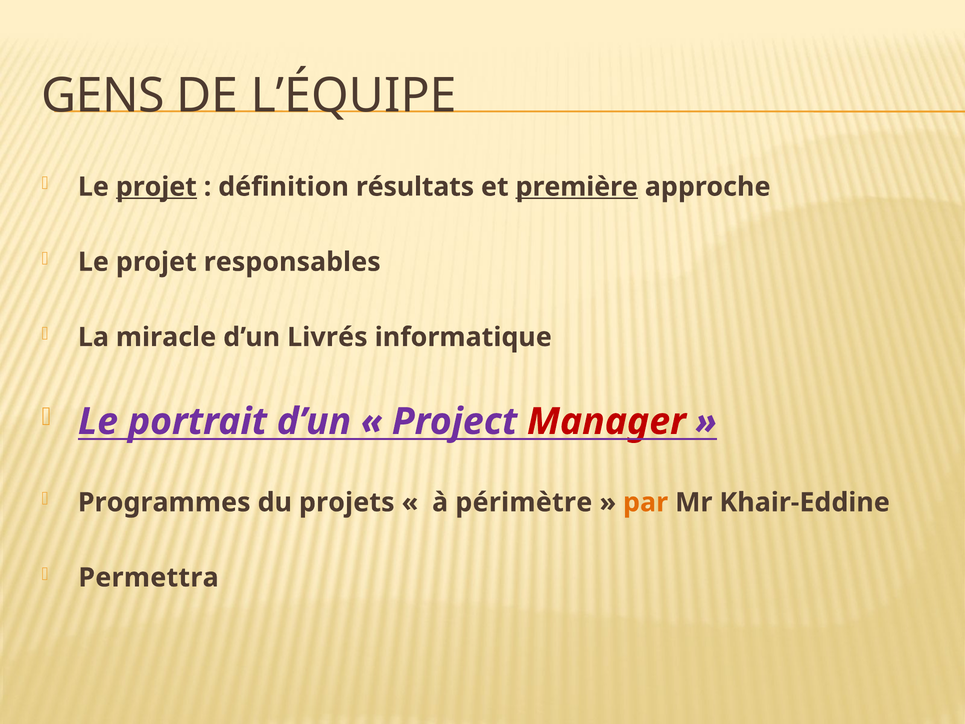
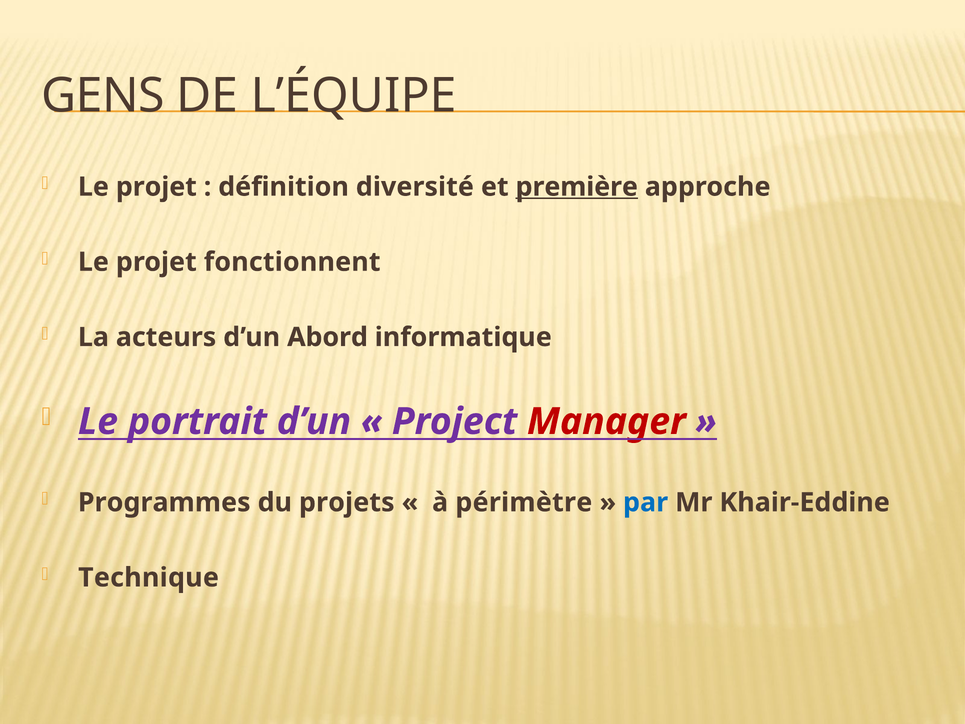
projet at (156, 187) underline: present -> none
résultats: résultats -> diversité
responsables: responsables -> fonctionnent
miracle: miracle -> acteurs
Livrés: Livrés -> Abord
par colour: orange -> blue
Permettra: Permettra -> Technique
